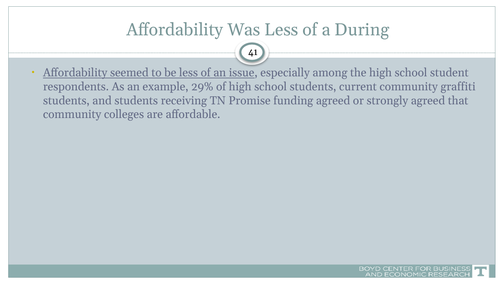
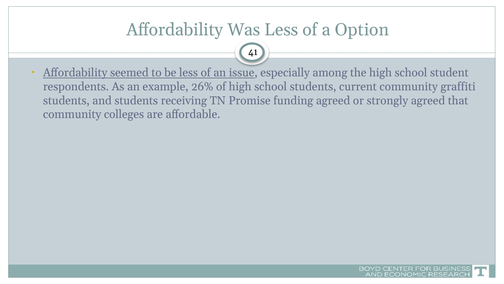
During: During -> Option
29%: 29% -> 26%
